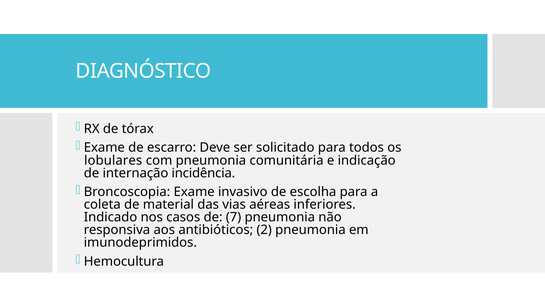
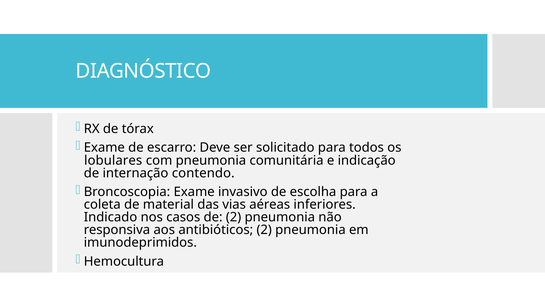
incidência: incidência -> contendo
de 7: 7 -> 2
